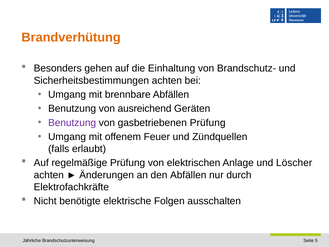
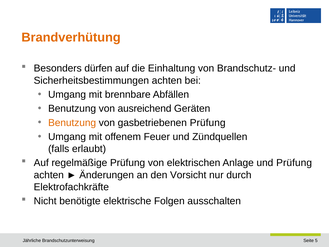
gehen: gehen -> dürfen
Benutzung at (72, 123) colour: purple -> orange
und Löscher: Löscher -> Prüfung
den Abfällen: Abfällen -> Vorsicht
